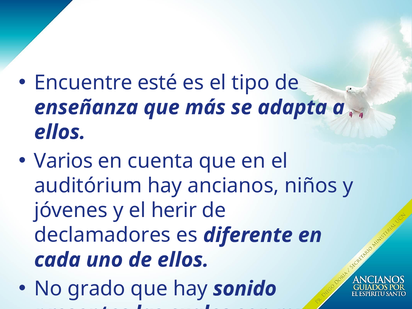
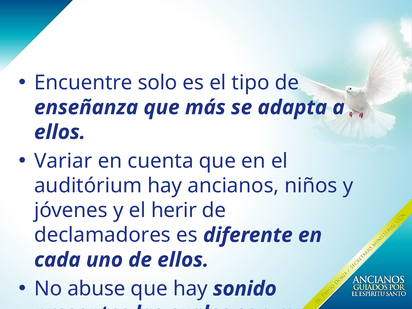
esté: esté -> solo
Varios: Varios -> Variar
grado: grado -> abuse
